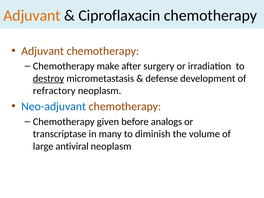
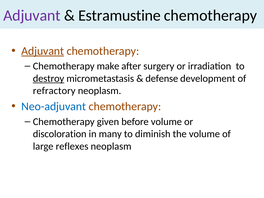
Adjuvant at (32, 15) colour: orange -> purple
Ciproflaxacin: Ciproflaxacin -> Estramustine
Adjuvant at (43, 51) underline: none -> present
before analogs: analogs -> volume
transcriptase: transcriptase -> discoloration
antiviral: antiviral -> reflexes
